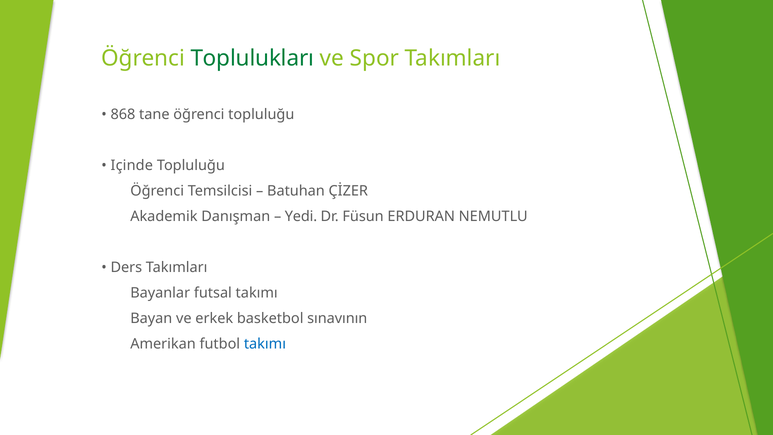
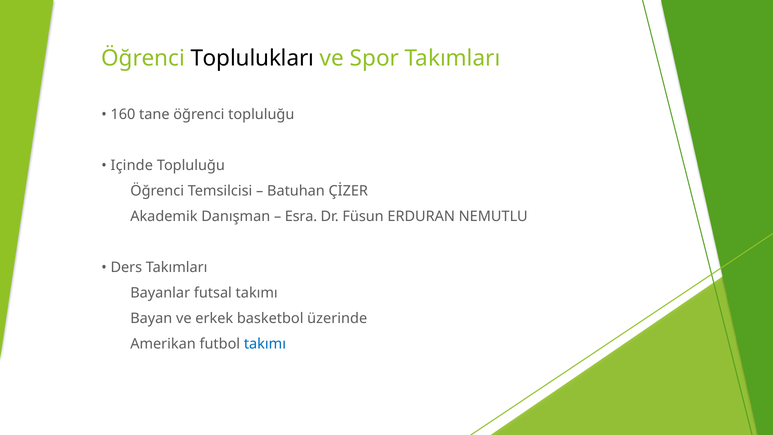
Toplulukları colour: green -> black
868: 868 -> 160
Yedi: Yedi -> Esra
sınavının: sınavının -> üzerinde
